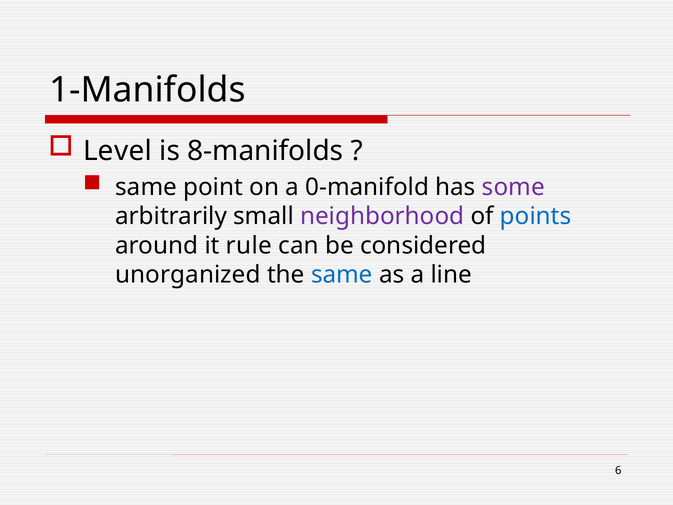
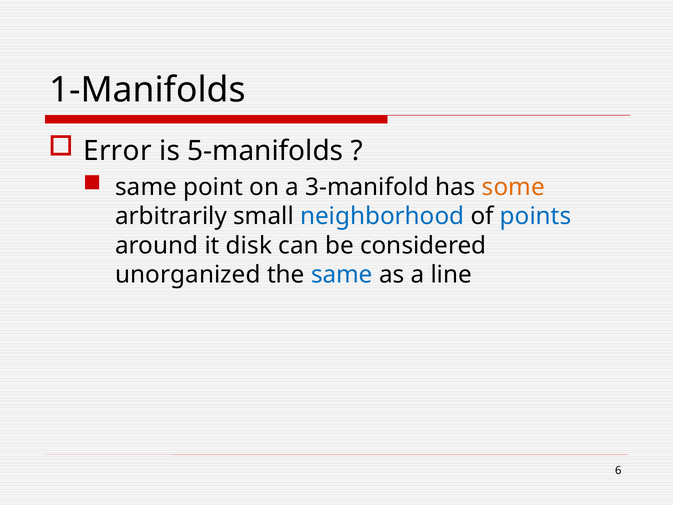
Level: Level -> Error
8-manifolds: 8-manifolds -> 5-manifolds
0-manifold: 0-manifold -> 3-manifold
some colour: purple -> orange
neighborhood colour: purple -> blue
rule: rule -> disk
